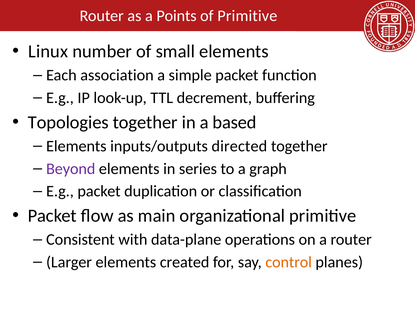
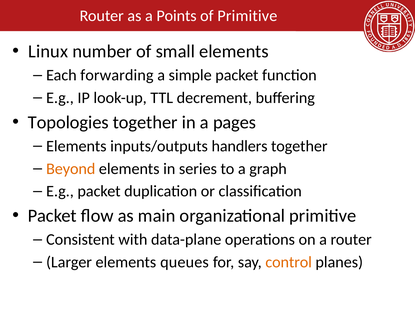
association: association -> forwarding
based: based -> pages
directed: directed -> handlers
Beyond colour: purple -> orange
created: created -> queues
